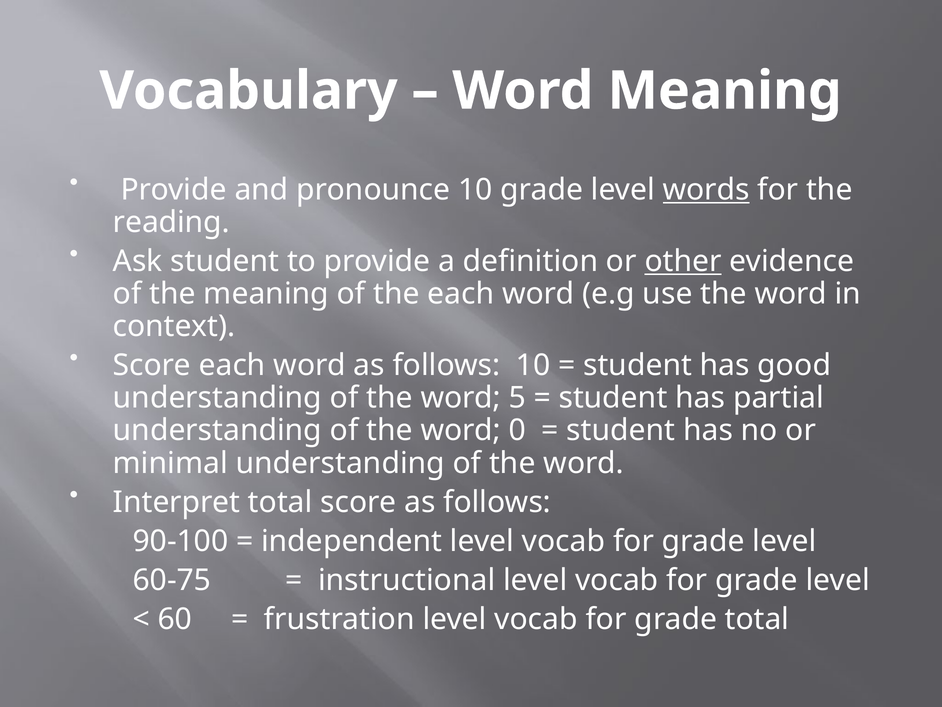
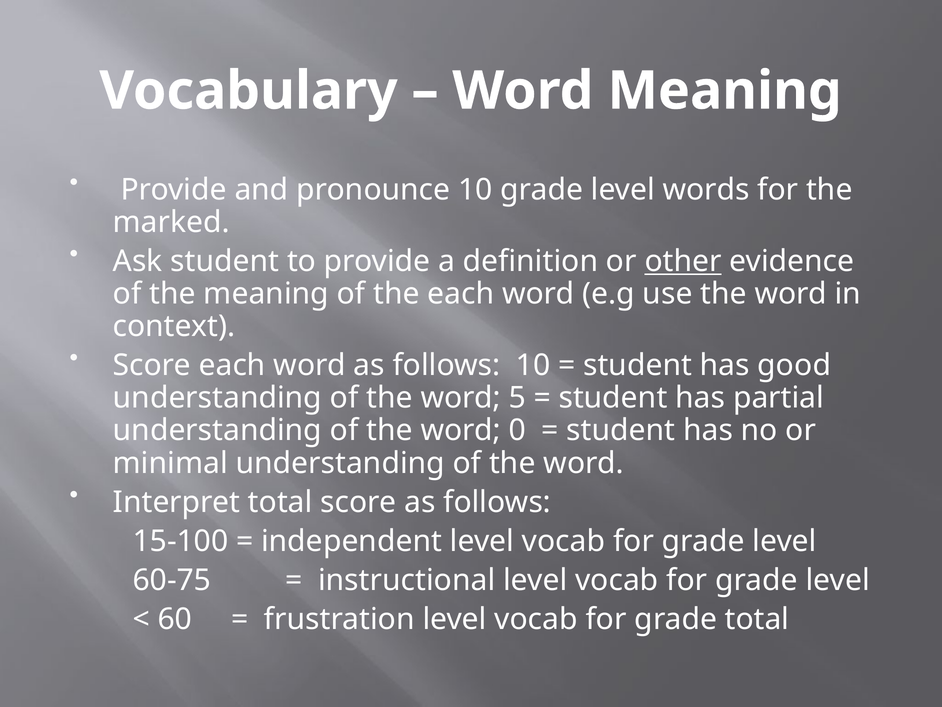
words underline: present -> none
reading: reading -> marked
90-100: 90-100 -> 15-100
